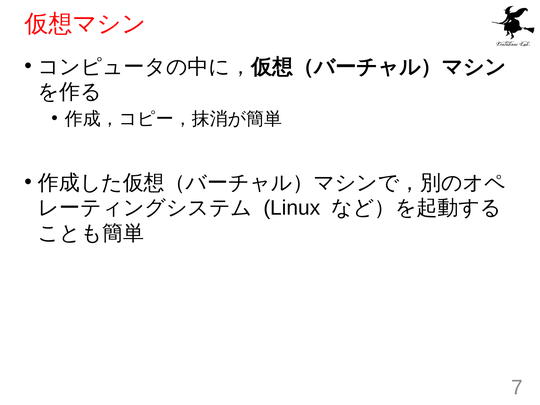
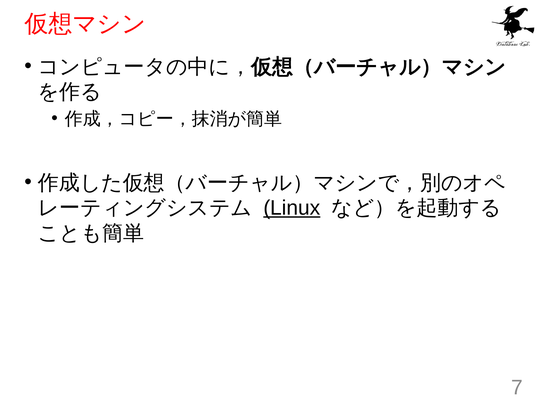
Linux underline: none -> present
